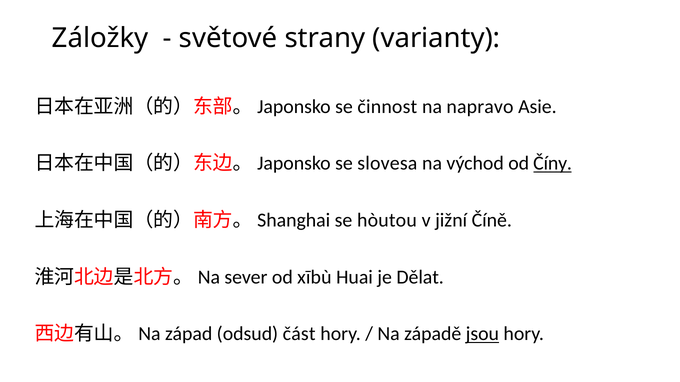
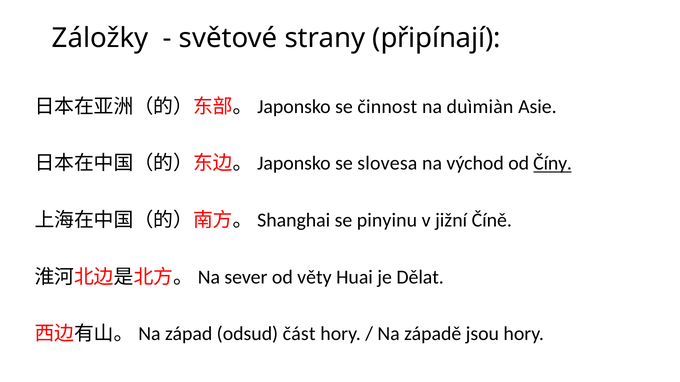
varianty: varianty -> připínají
napravo: napravo -> duìmiàn
hòutou: hòutou -> pinyinu
xībù: xībù -> věty
jsou underline: present -> none
